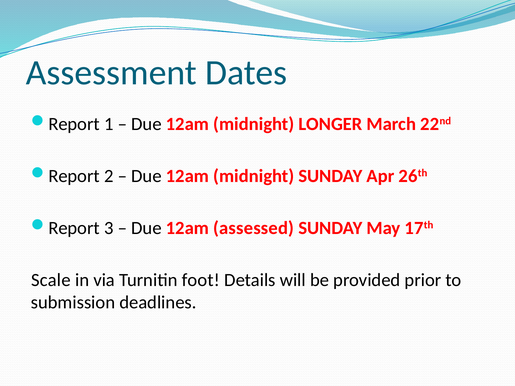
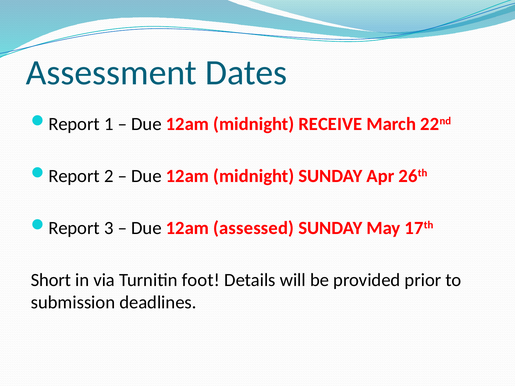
LONGER: LONGER -> RECEIVE
Scale: Scale -> Short
